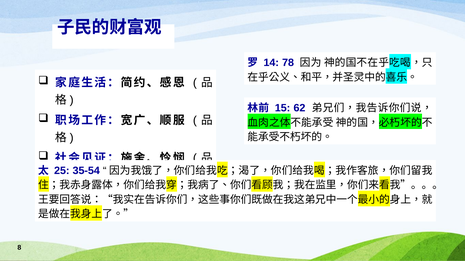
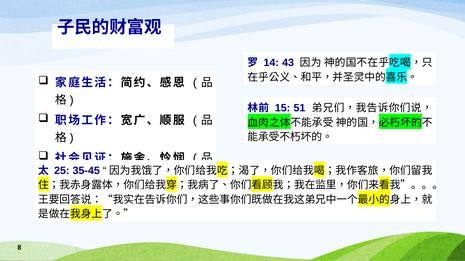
78: 78 -> 43
62: 62 -> 51
35-54: 35-54 -> 35-45
